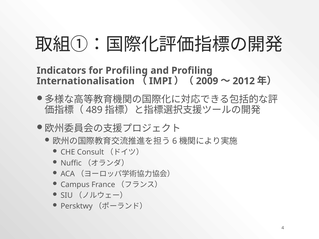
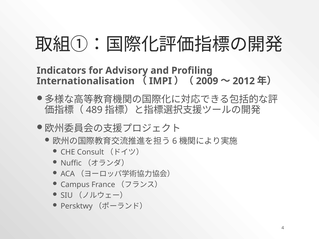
for Profiling: Profiling -> Advisory
